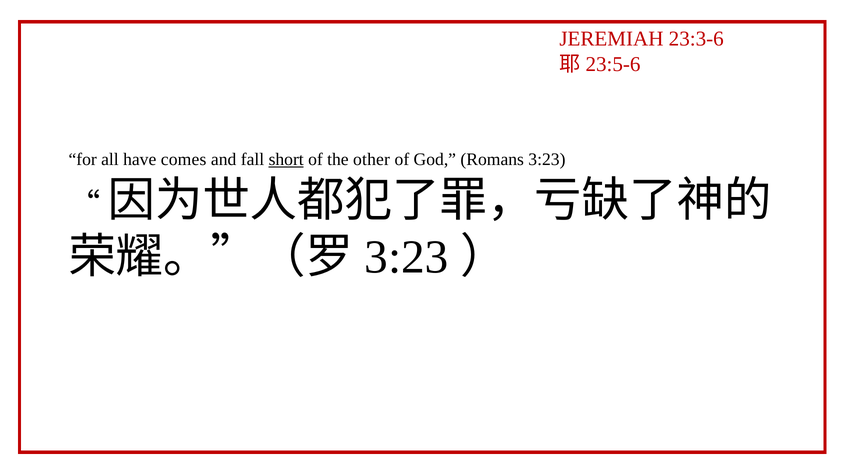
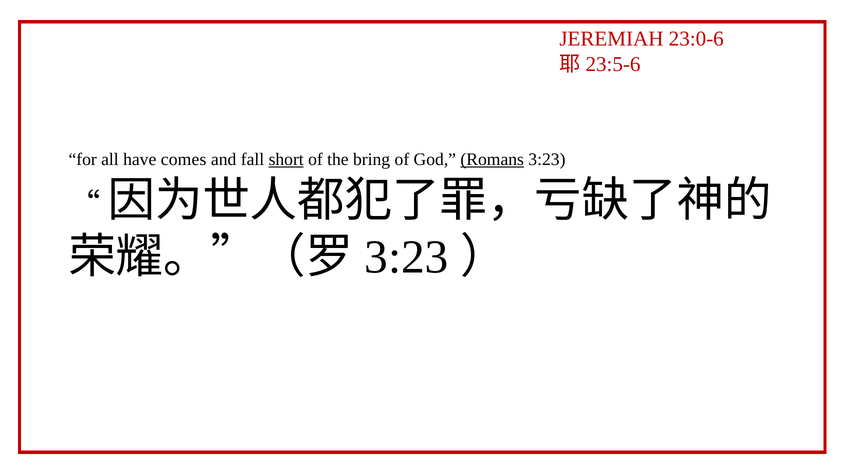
23:3-6: 23:3-6 -> 23:0-6
other: other -> bring
Romans underline: none -> present
